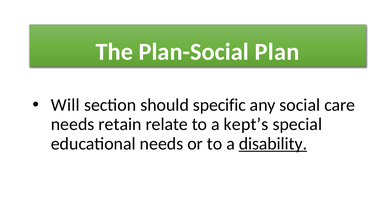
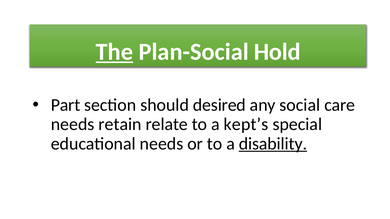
The underline: none -> present
Plan: Plan -> Hold
Will: Will -> Part
specific: specific -> desired
